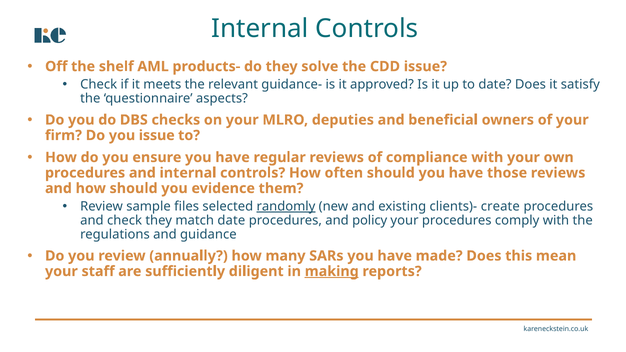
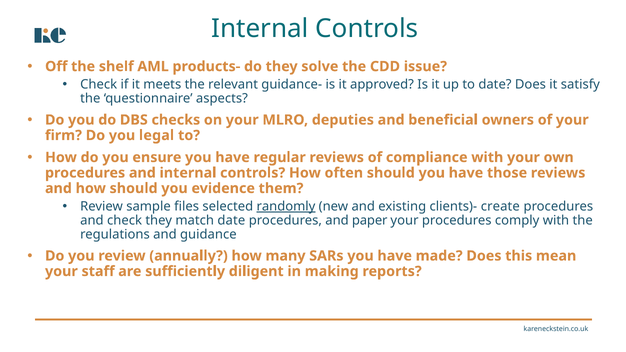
you issue: issue -> legal
policy: policy -> paper
making underline: present -> none
